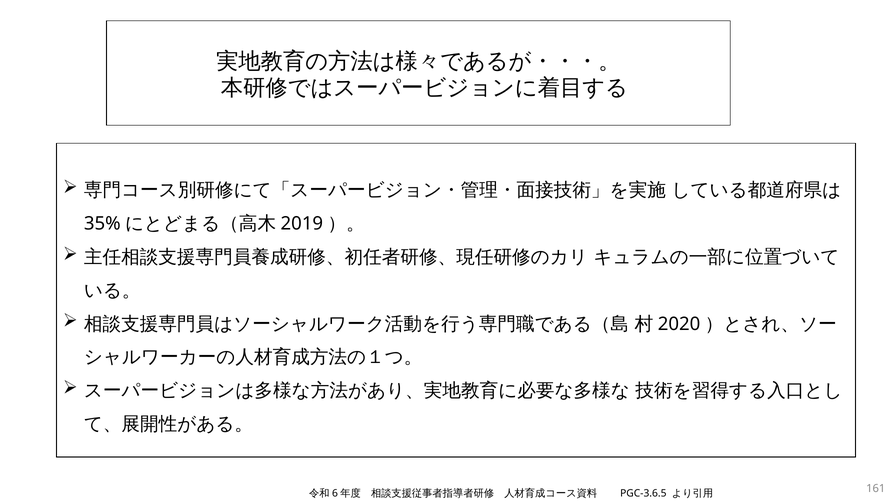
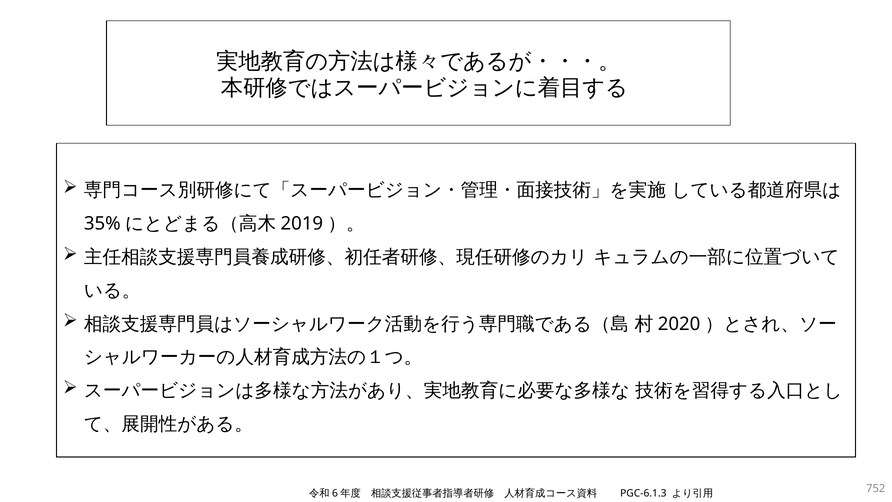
PGC-3.6.5: PGC-3.6.5 -> PGC-6.1.3
161: 161 -> 752
